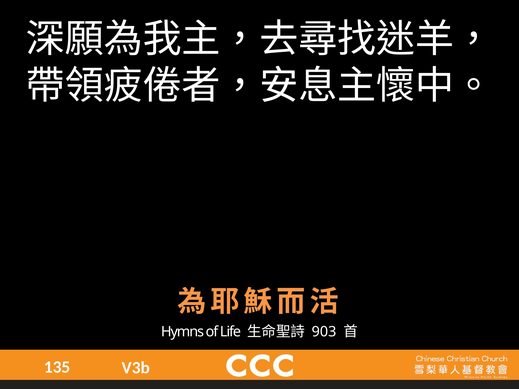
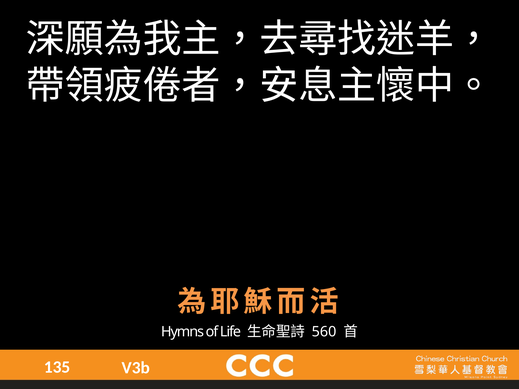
903: 903 -> 560
